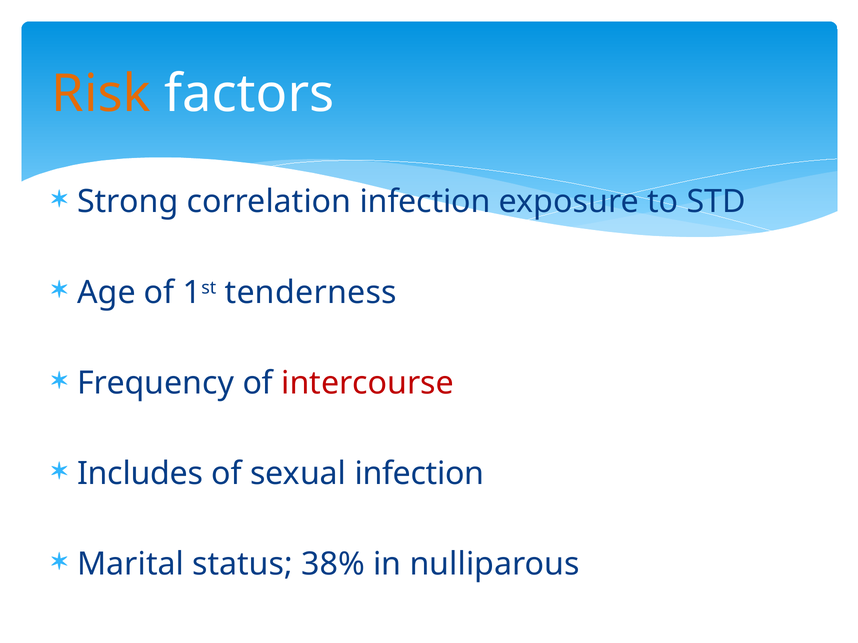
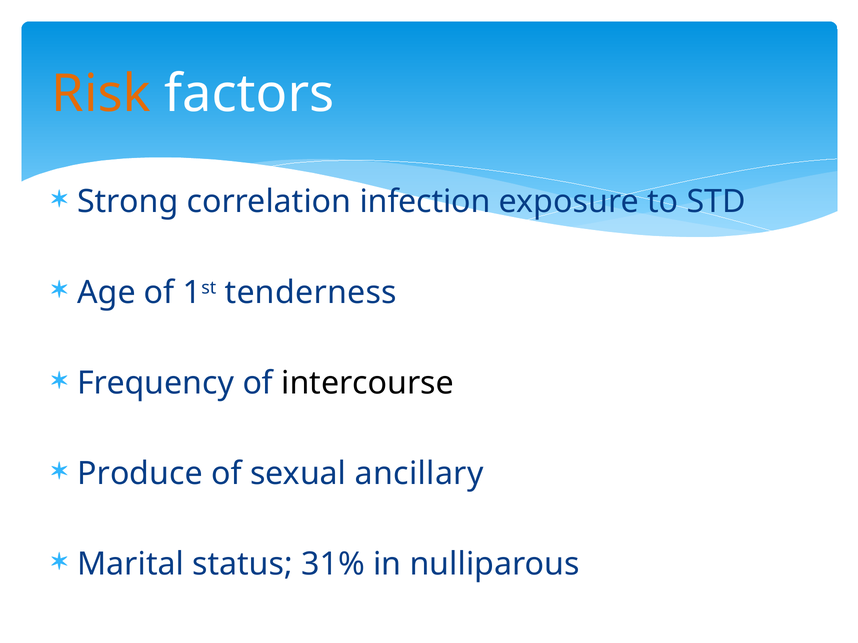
intercourse colour: red -> black
Includes: Includes -> Produce
sexual infection: infection -> ancillary
38%: 38% -> 31%
